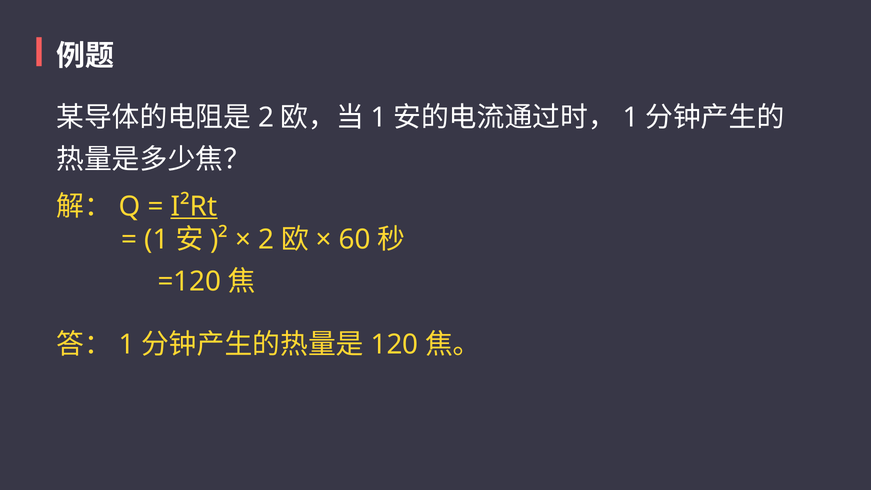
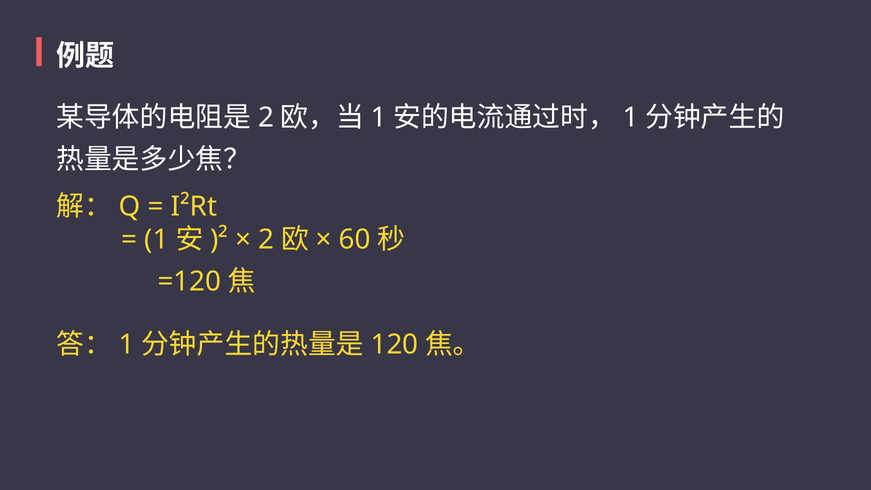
I²Rt underline: present -> none
